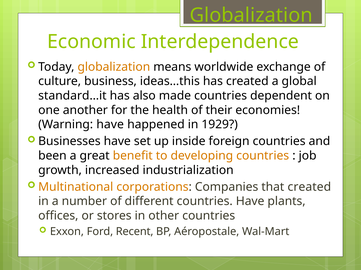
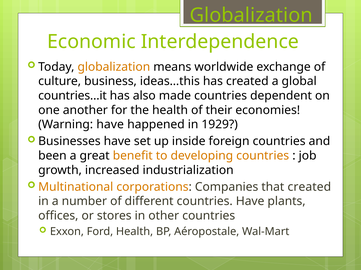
standard…it: standard…it -> countries…it
Ford Recent: Recent -> Health
